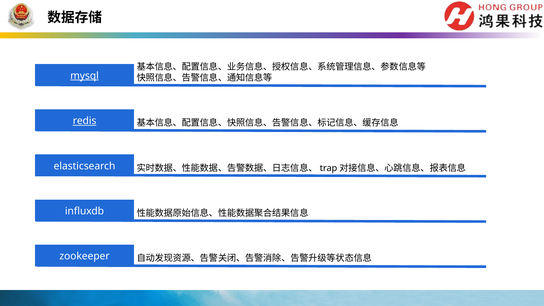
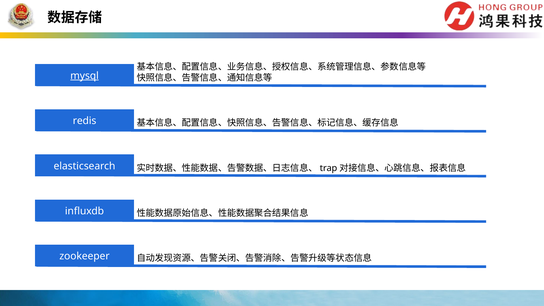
redis underline: present -> none
